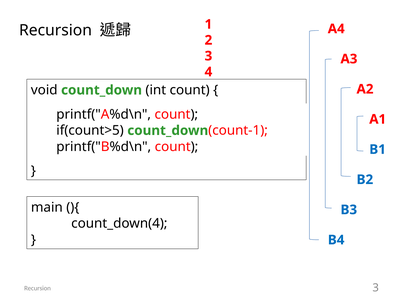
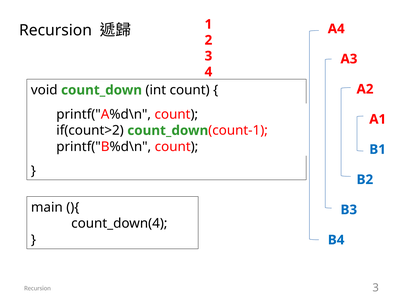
if(count>5: if(count>5 -> if(count>2
